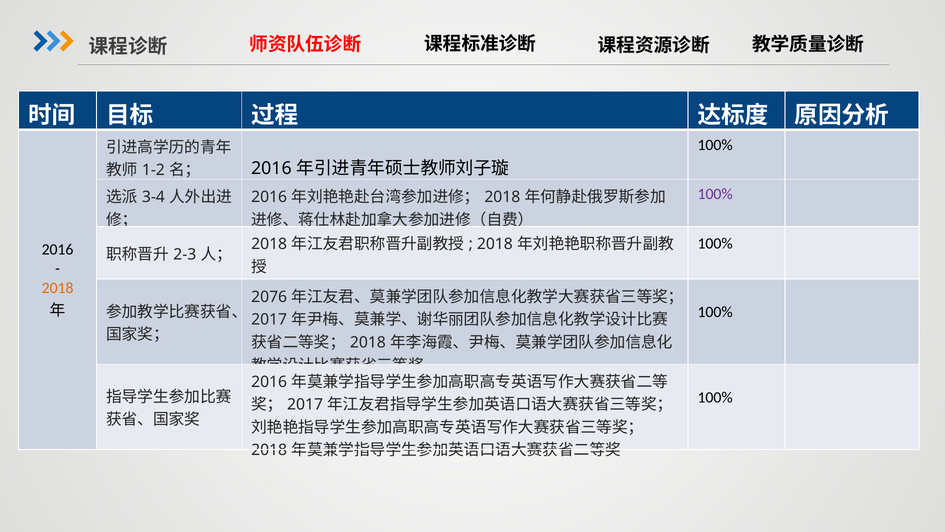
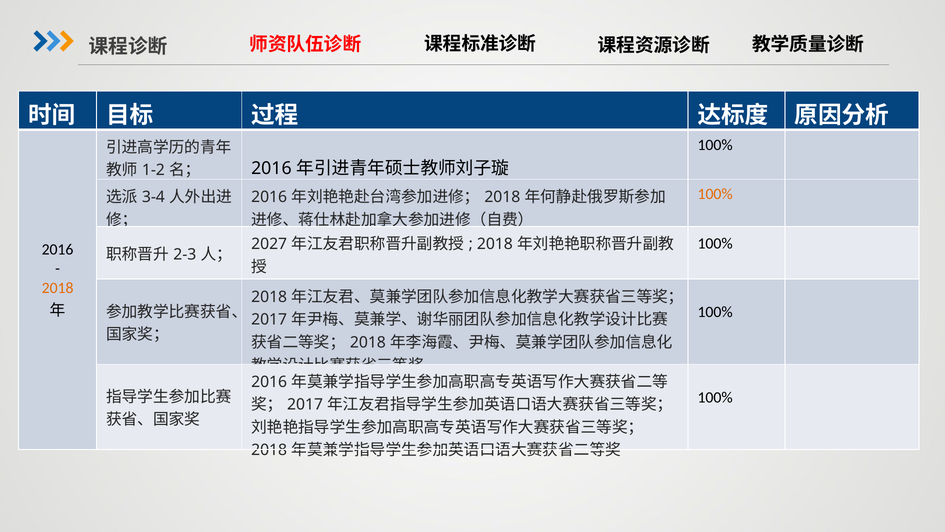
100% at (715, 194) colour: purple -> orange
2018 at (269, 244): 2018 -> 2027
2076 at (269, 297): 2076 -> 2018
